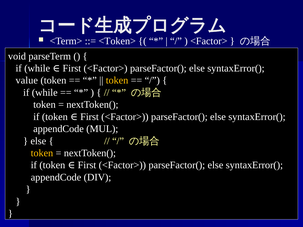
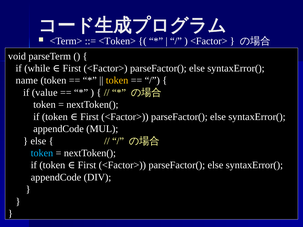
value: value -> name
while at (45, 93): while -> value
token at (42, 153) colour: yellow -> light blue
